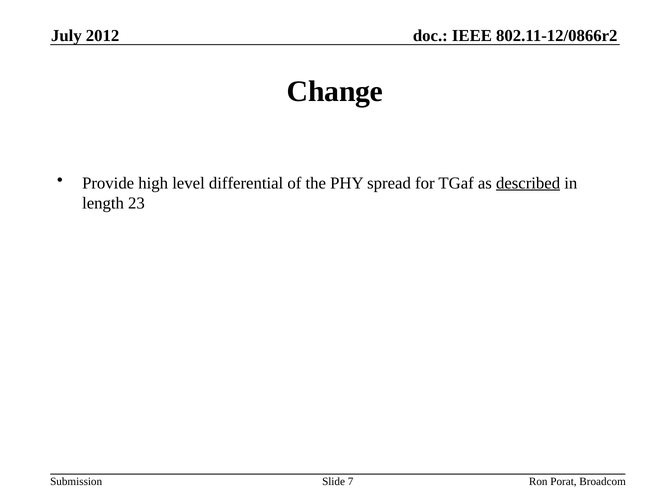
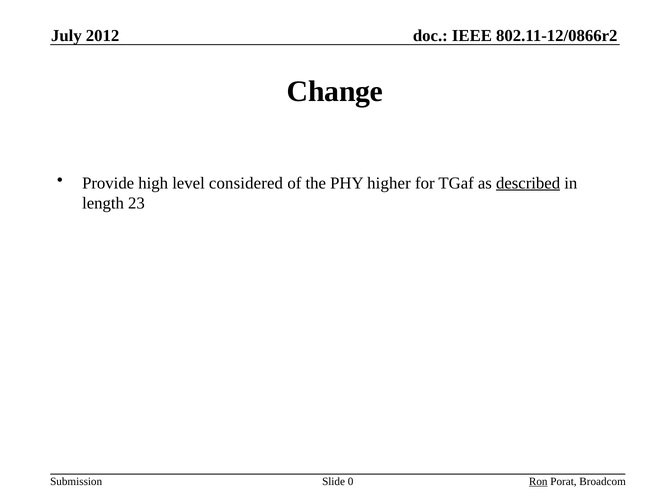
differential: differential -> considered
spread: spread -> higher
7: 7 -> 0
Ron underline: none -> present
